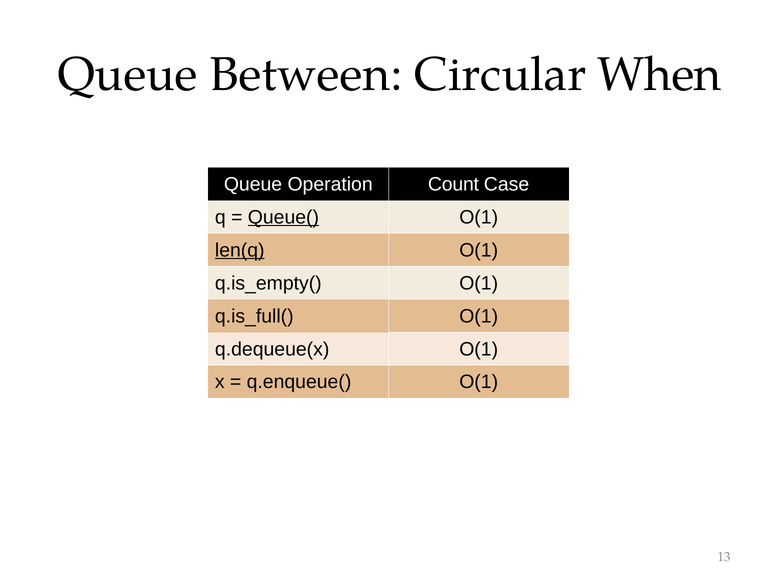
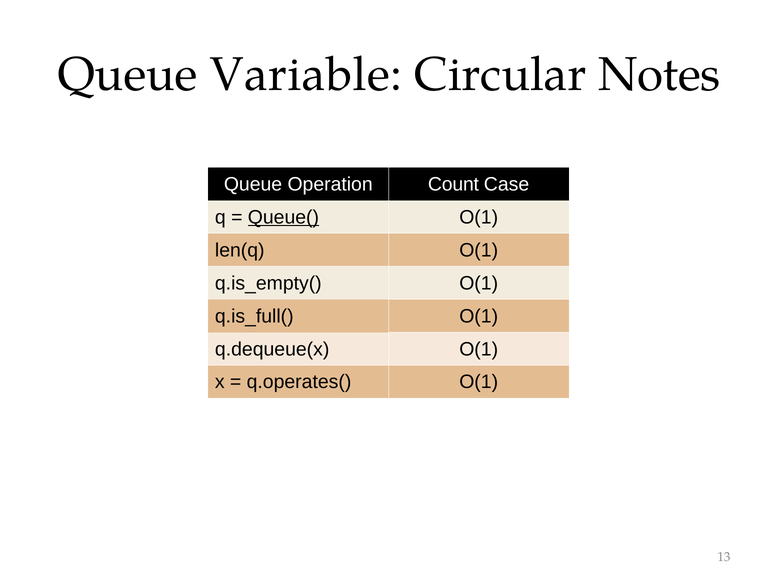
Between: Between -> Variable
When: When -> Notes
len(q underline: present -> none
q.enqueue(: q.enqueue( -> q.operates(
